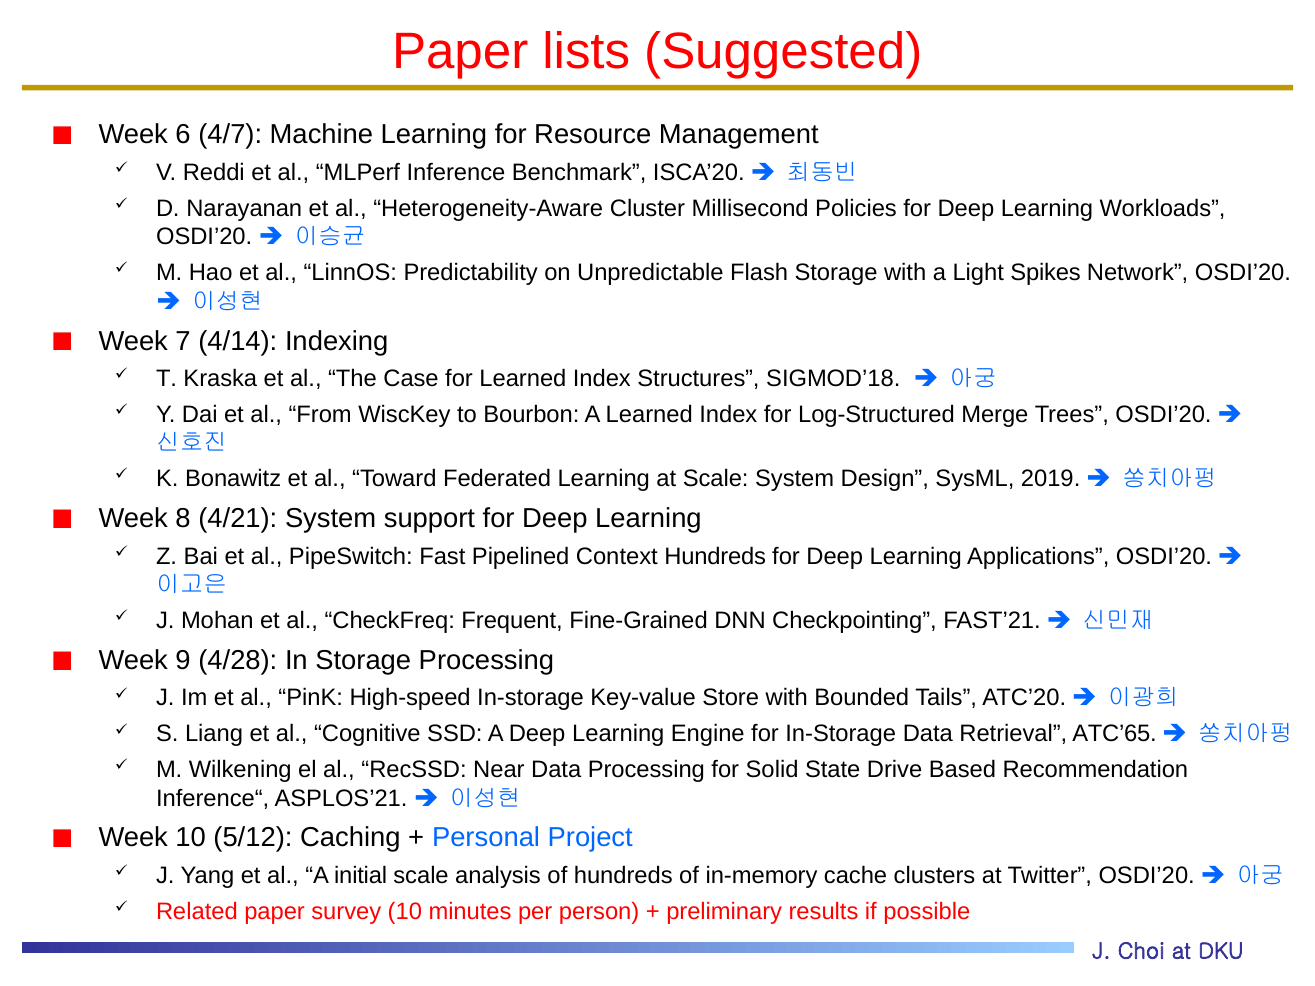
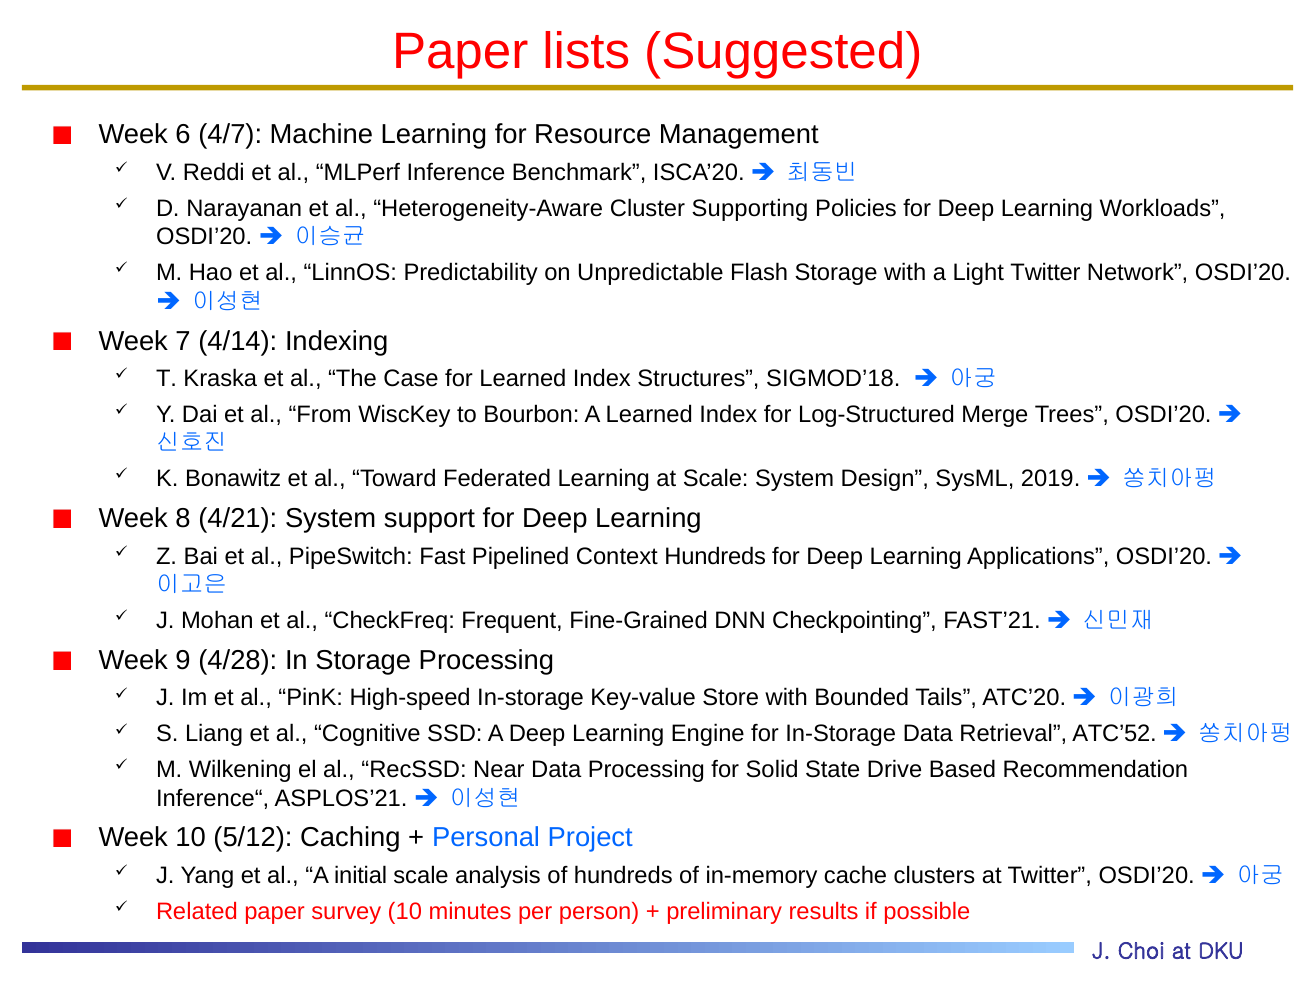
Millisecond: Millisecond -> Supporting
Light Spikes: Spikes -> Twitter
ATC’65: ATC’65 -> ATC’52
